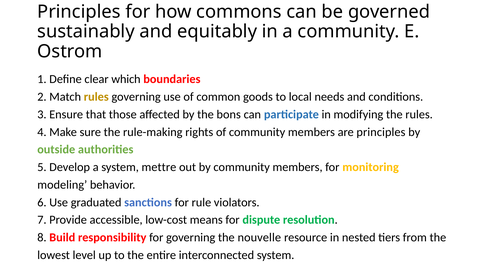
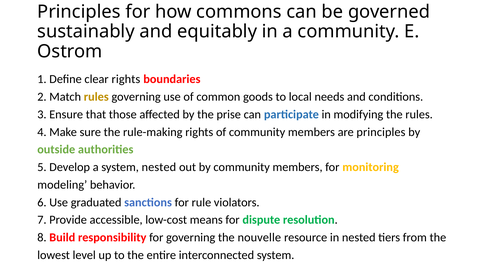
clear which: which -> rights
bons: bons -> prise
system mettre: mettre -> nested
